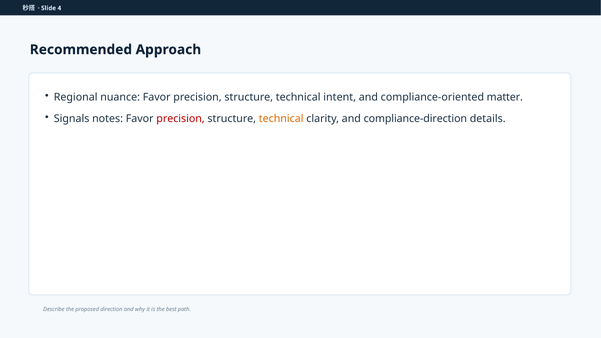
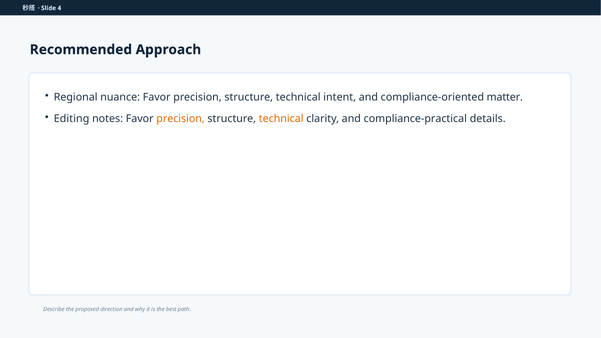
Signals: Signals -> Editing
precision at (181, 119) colour: red -> orange
compliance-direction: compliance-direction -> compliance-practical
